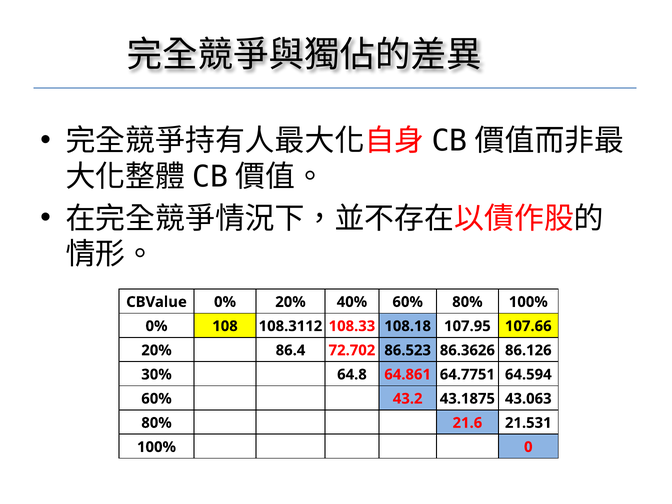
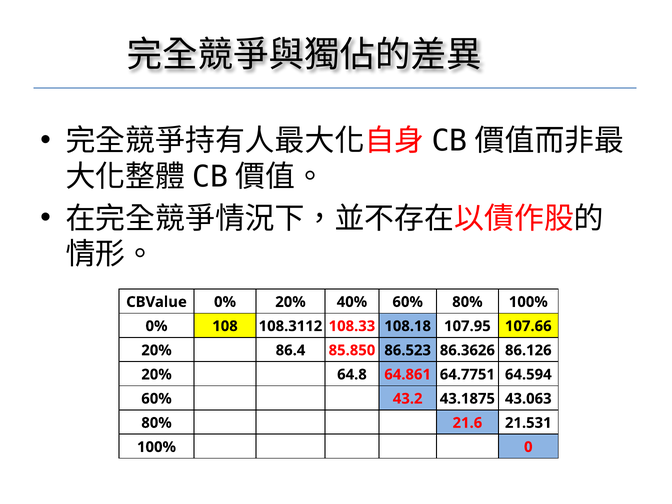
72.702: 72.702 -> 85.850
30% at (157, 375): 30% -> 20%
